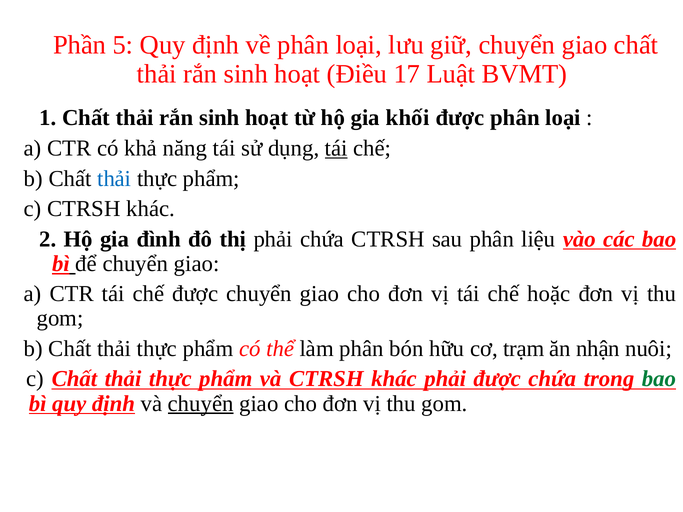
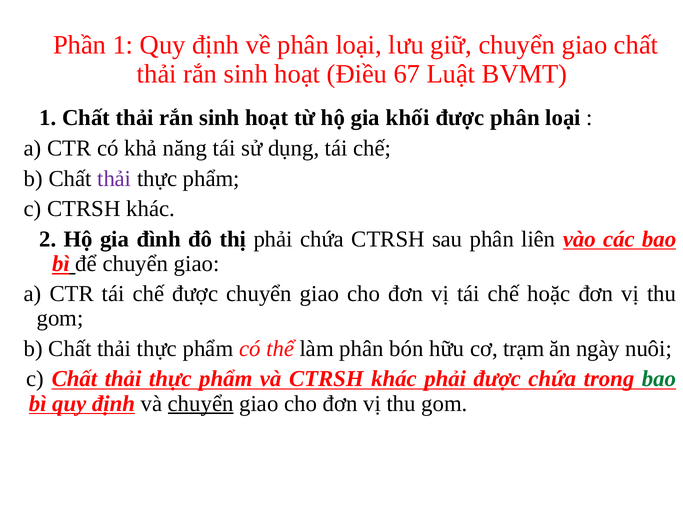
Phần 5: 5 -> 1
17: 17 -> 67
tái at (336, 148) underline: present -> none
thải at (114, 179) colour: blue -> purple
liệu: liệu -> liên
nhận: nhận -> ngày
